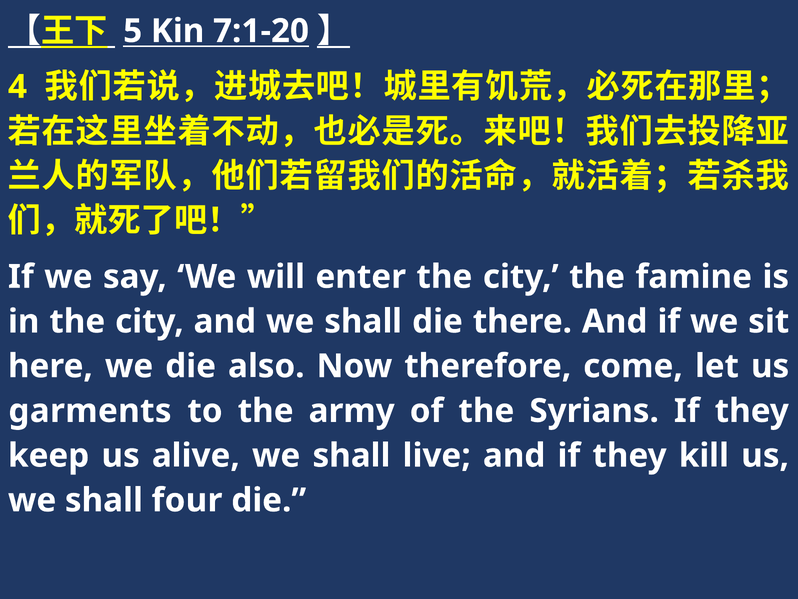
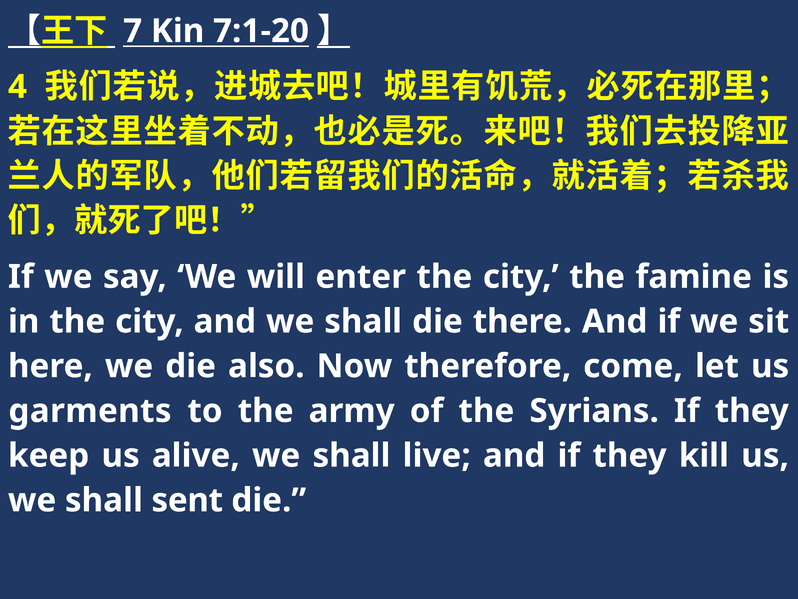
5: 5 -> 7
four: four -> sent
